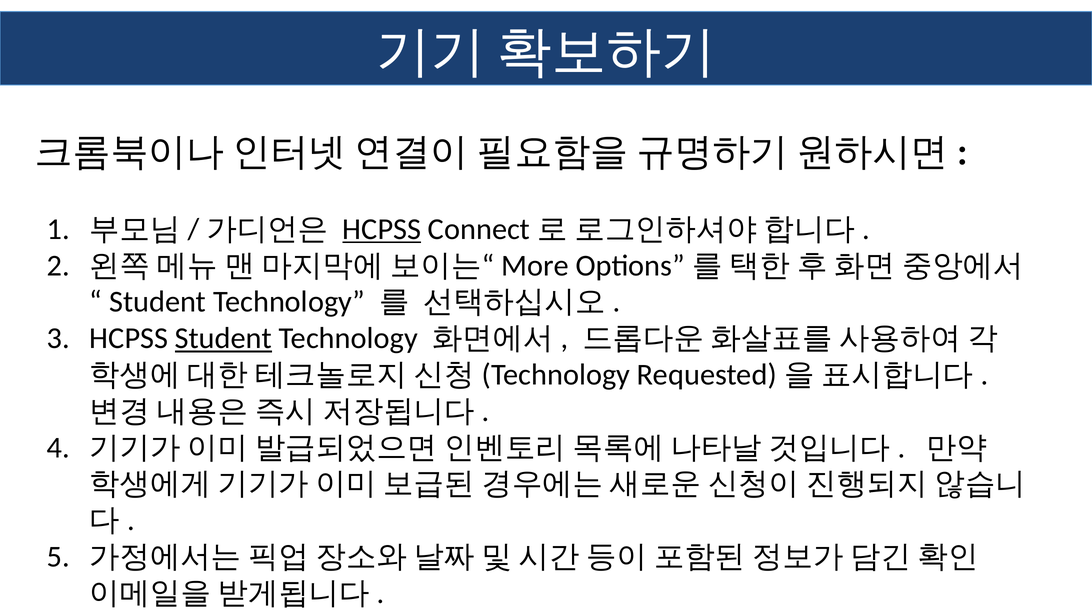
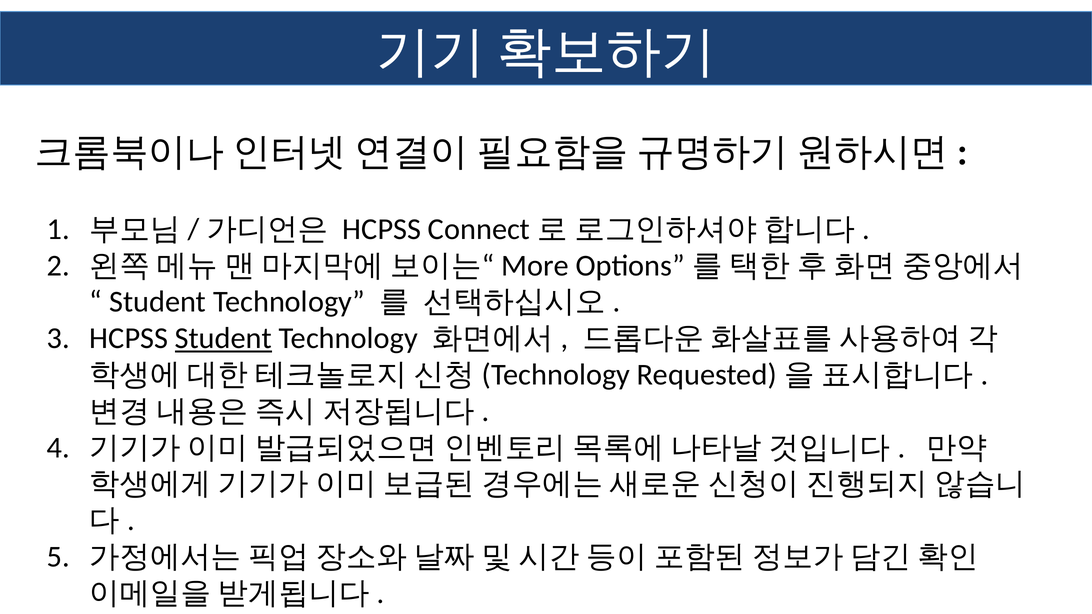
HCPSS at (382, 229) underline: present -> none
